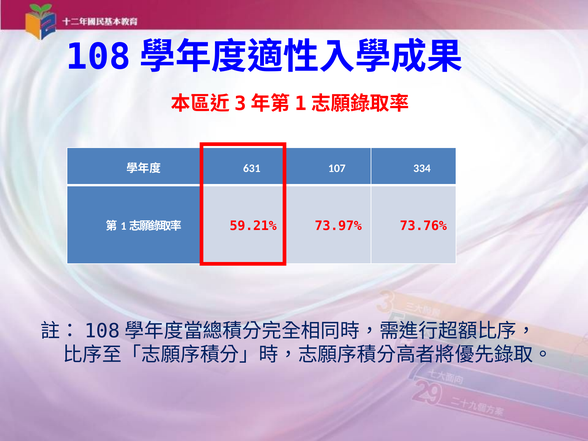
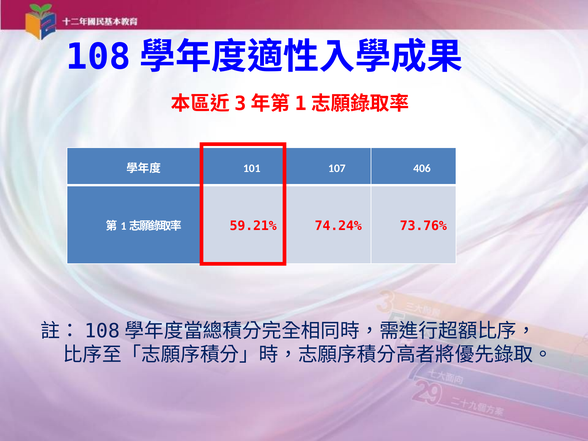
631: 631 -> 101
334: 334 -> 406
73.97%: 73.97% -> 74.24%
